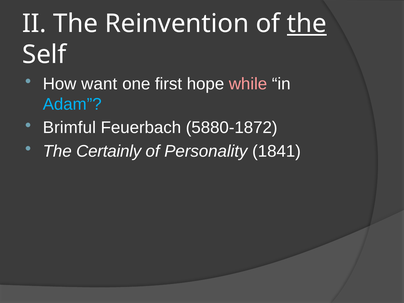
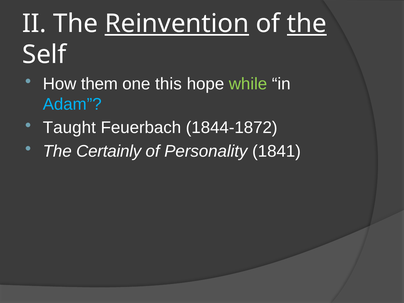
Reinvention underline: none -> present
want: want -> them
first: first -> this
while colour: pink -> light green
Brimful: Brimful -> Taught
5880-1872: 5880-1872 -> 1844-1872
